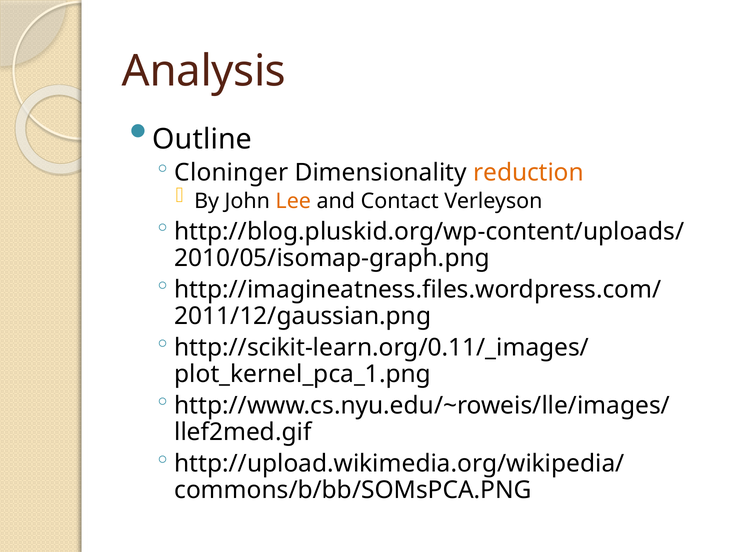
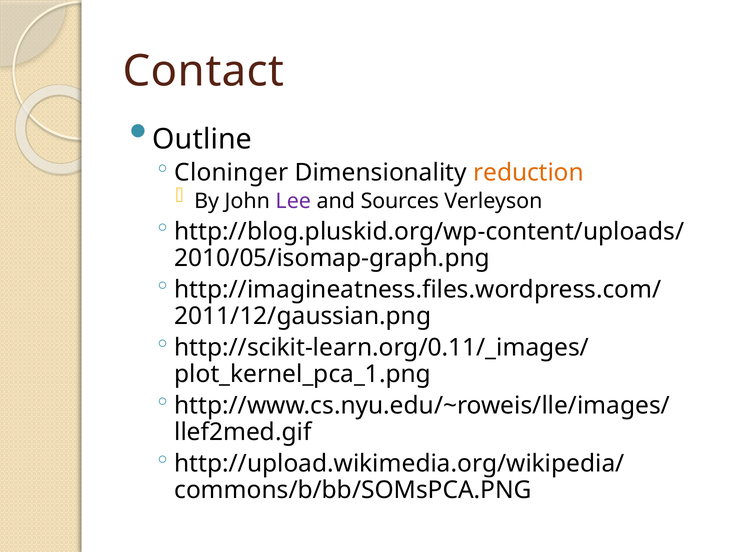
Analysis: Analysis -> Contact
Lee colour: orange -> purple
Contact: Contact -> Sources
